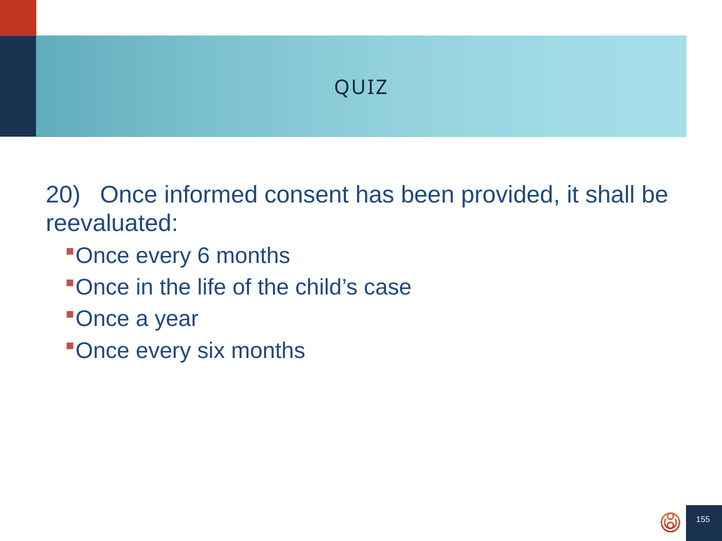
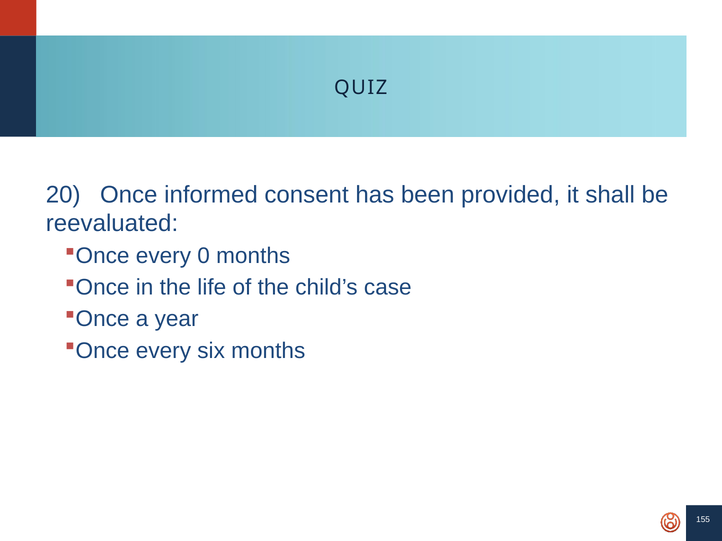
6: 6 -> 0
